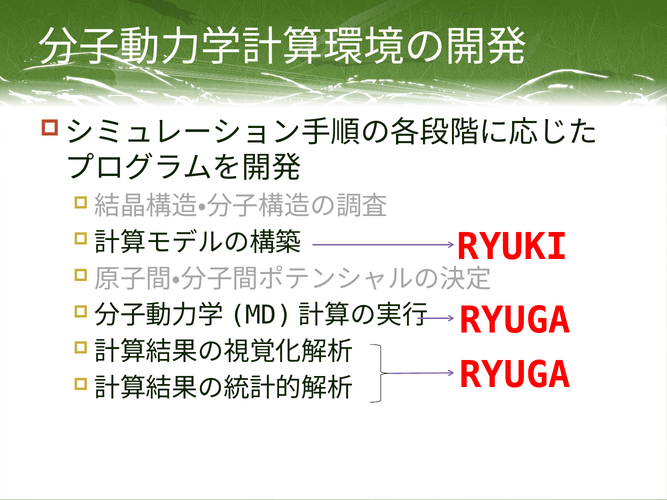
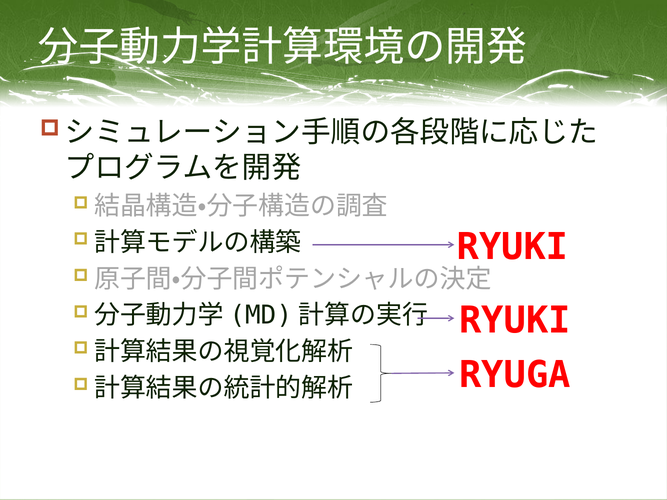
RYUGA at (515, 321): RYUGA -> RYUKI
